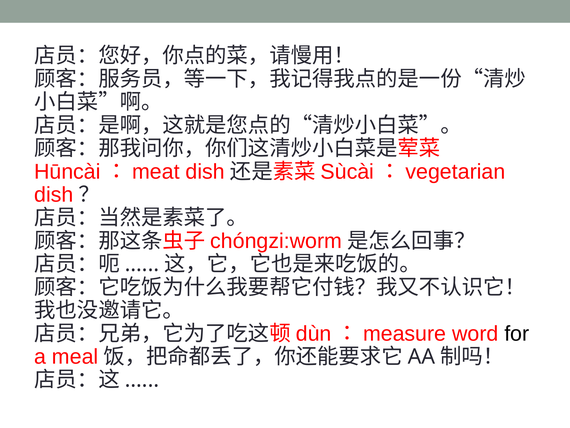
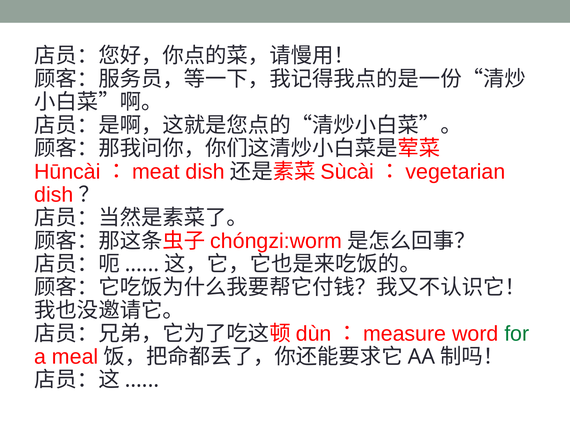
for colour: black -> green
